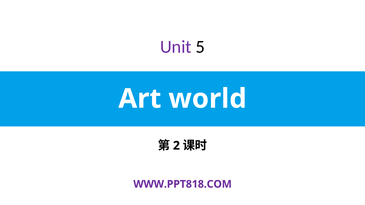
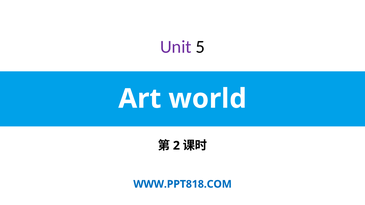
WWW.PPT818.COM colour: purple -> blue
